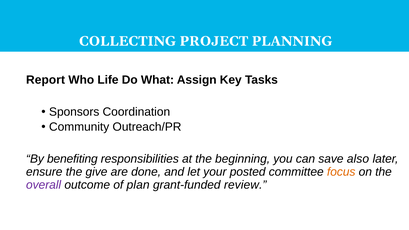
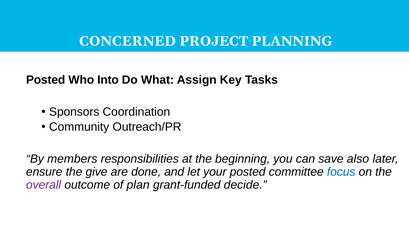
COLLECTING: COLLECTING -> CONCERNED
Report at (46, 80): Report -> Posted
Life: Life -> Into
benefiting: benefiting -> members
focus colour: orange -> blue
review: review -> decide
